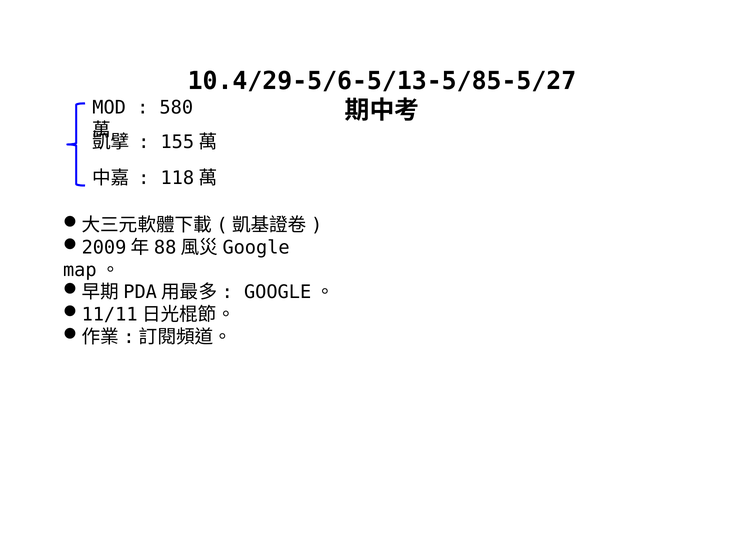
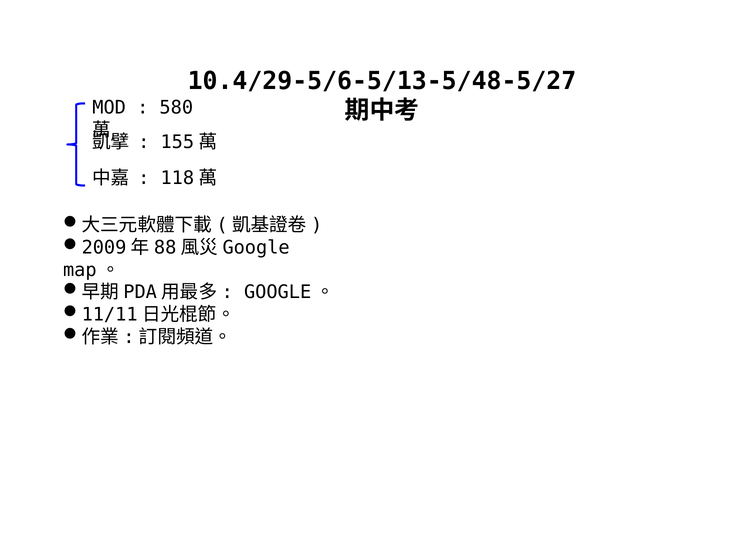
10.4/29-5/6-5/13-5/85-5/27: 10.4/29-5/6-5/13-5/85-5/27 -> 10.4/29-5/6-5/13-5/48-5/27
